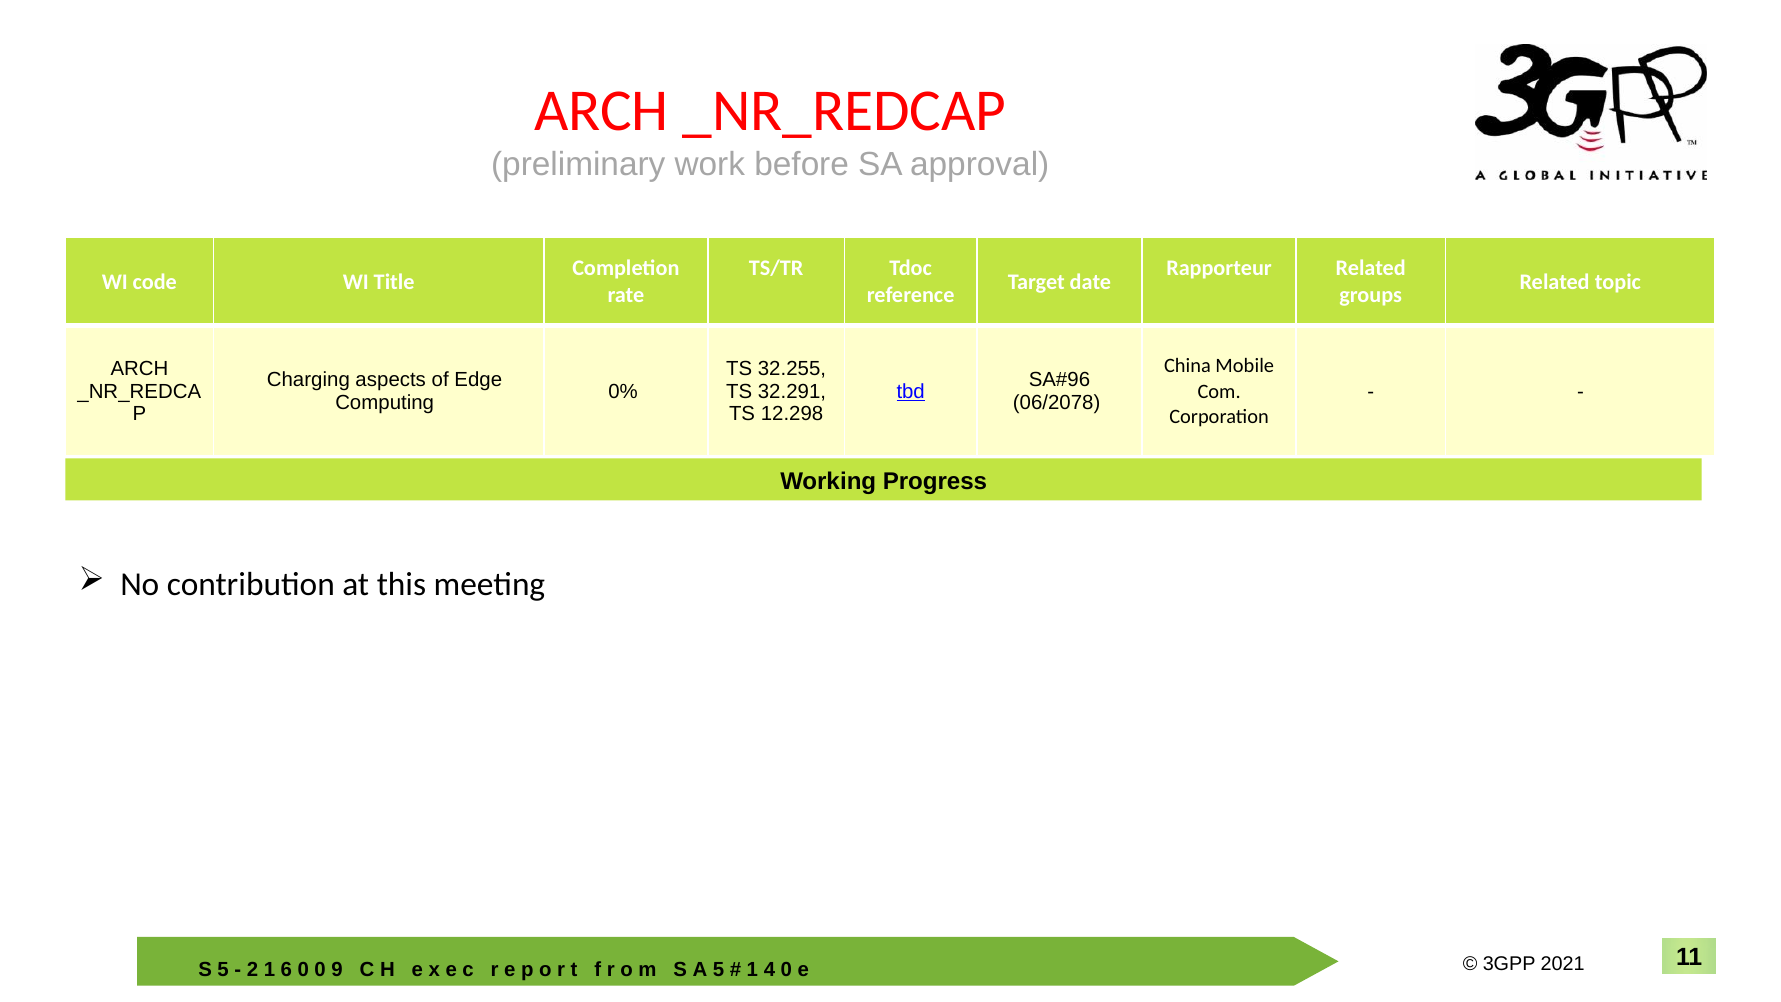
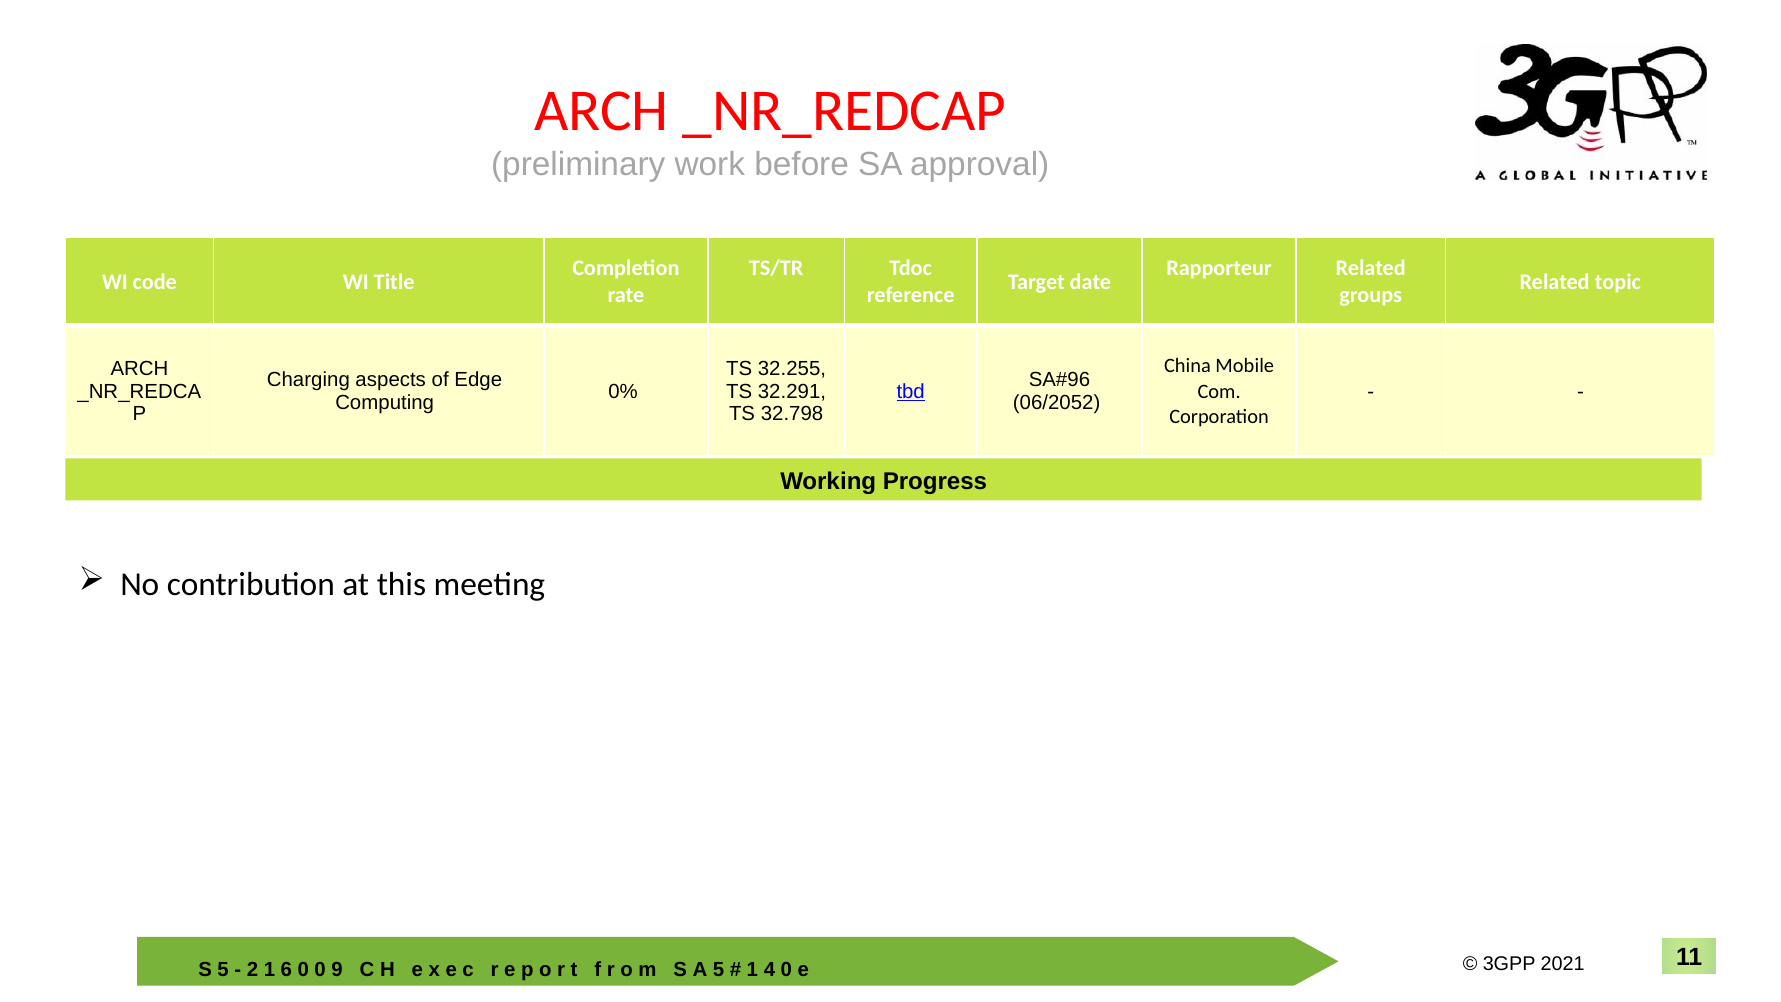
06/2078: 06/2078 -> 06/2052
12.298: 12.298 -> 32.798
